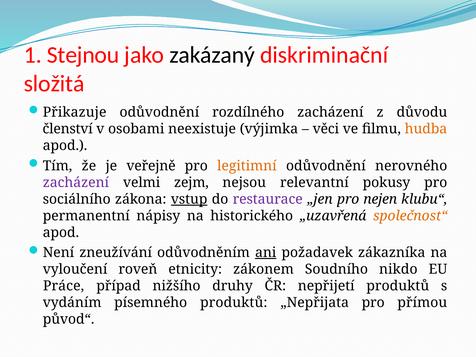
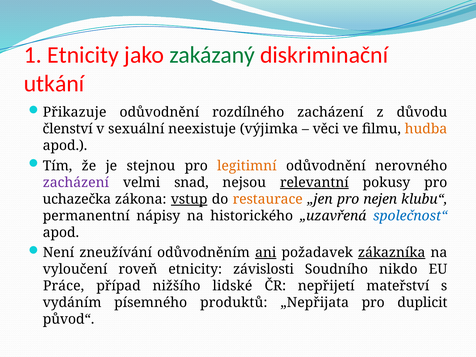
1 Stejnou: Stejnou -> Etnicity
zakázaný colour: black -> green
složitá: složitá -> utkání
osobami: osobami -> sexuální
veřejně: veřejně -> stejnou
zejm: zejm -> snad
relevantní underline: none -> present
sociálního: sociálního -> uchazečka
restaurace colour: purple -> orange
společnost“ colour: orange -> blue
zákazníka underline: none -> present
zákonem: zákonem -> závislosti
druhy: druhy -> lidské
nepřijetí produktů: produktů -> mateřství
přímou: přímou -> duplicit
